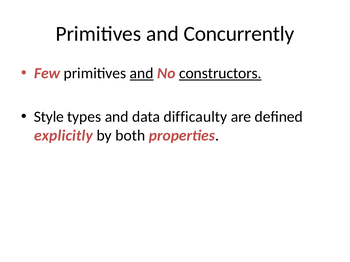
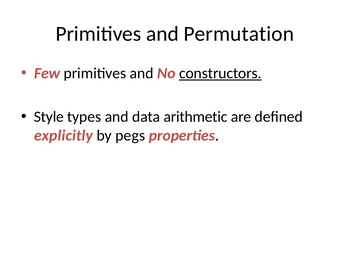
Concurrently: Concurrently -> Permutation
and at (142, 73) underline: present -> none
difficaulty: difficaulty -> arithmetic
both: both -> pegs
